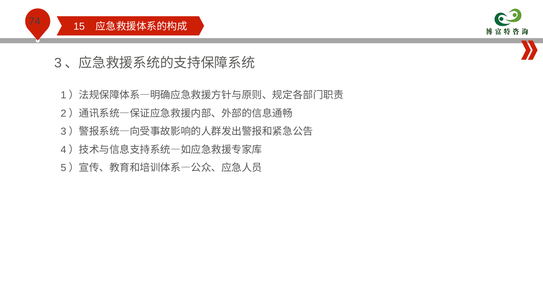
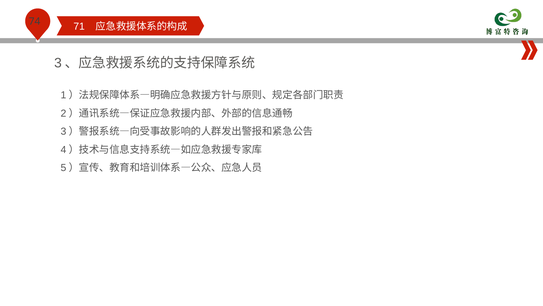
15: 15 -> 71
